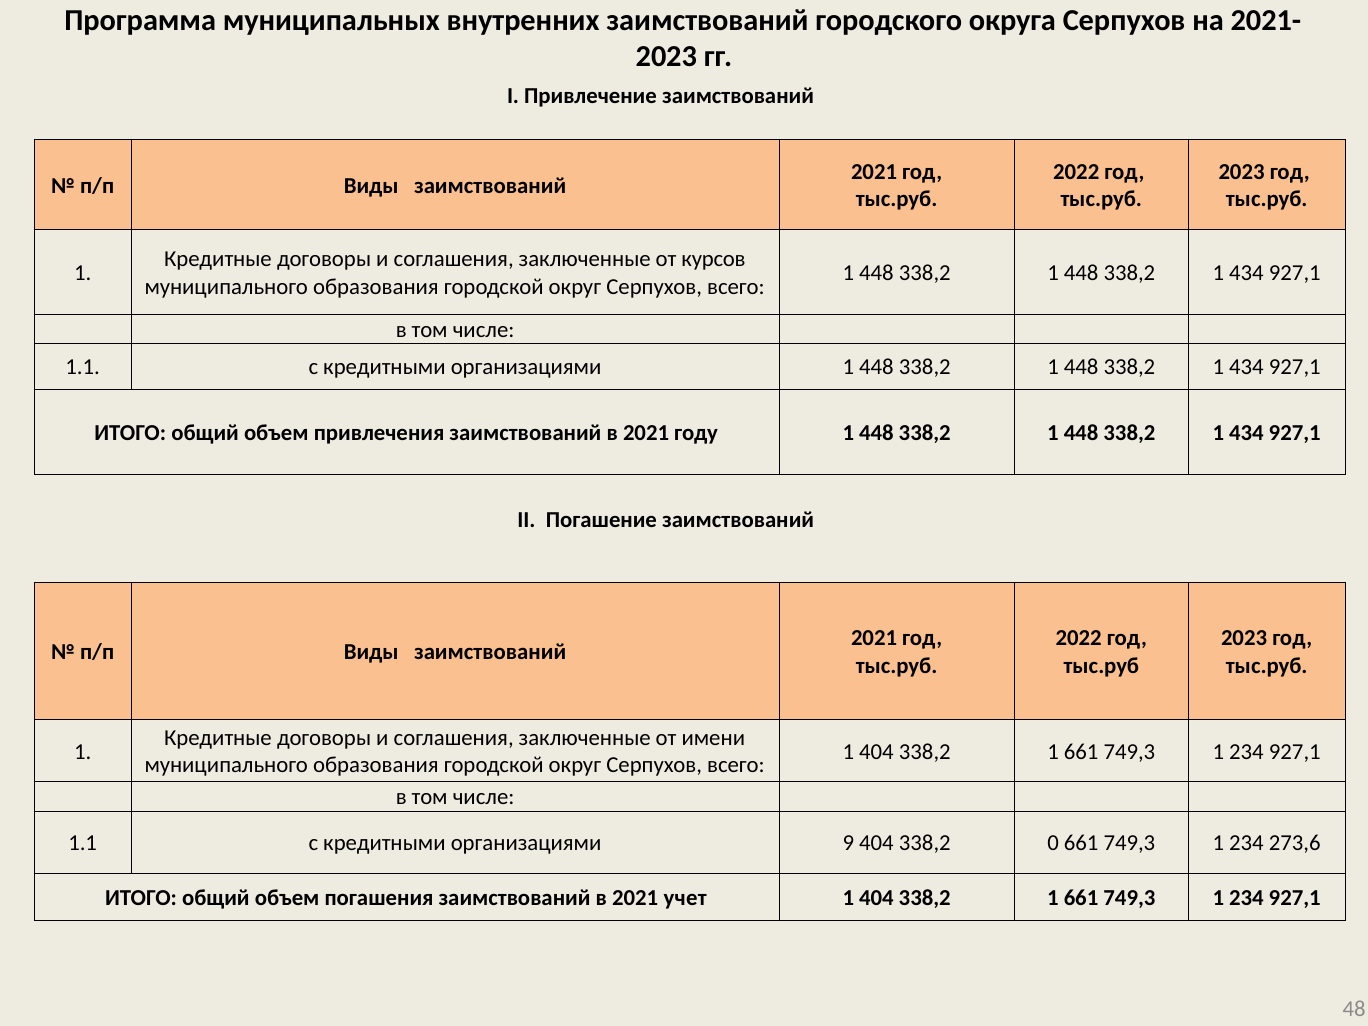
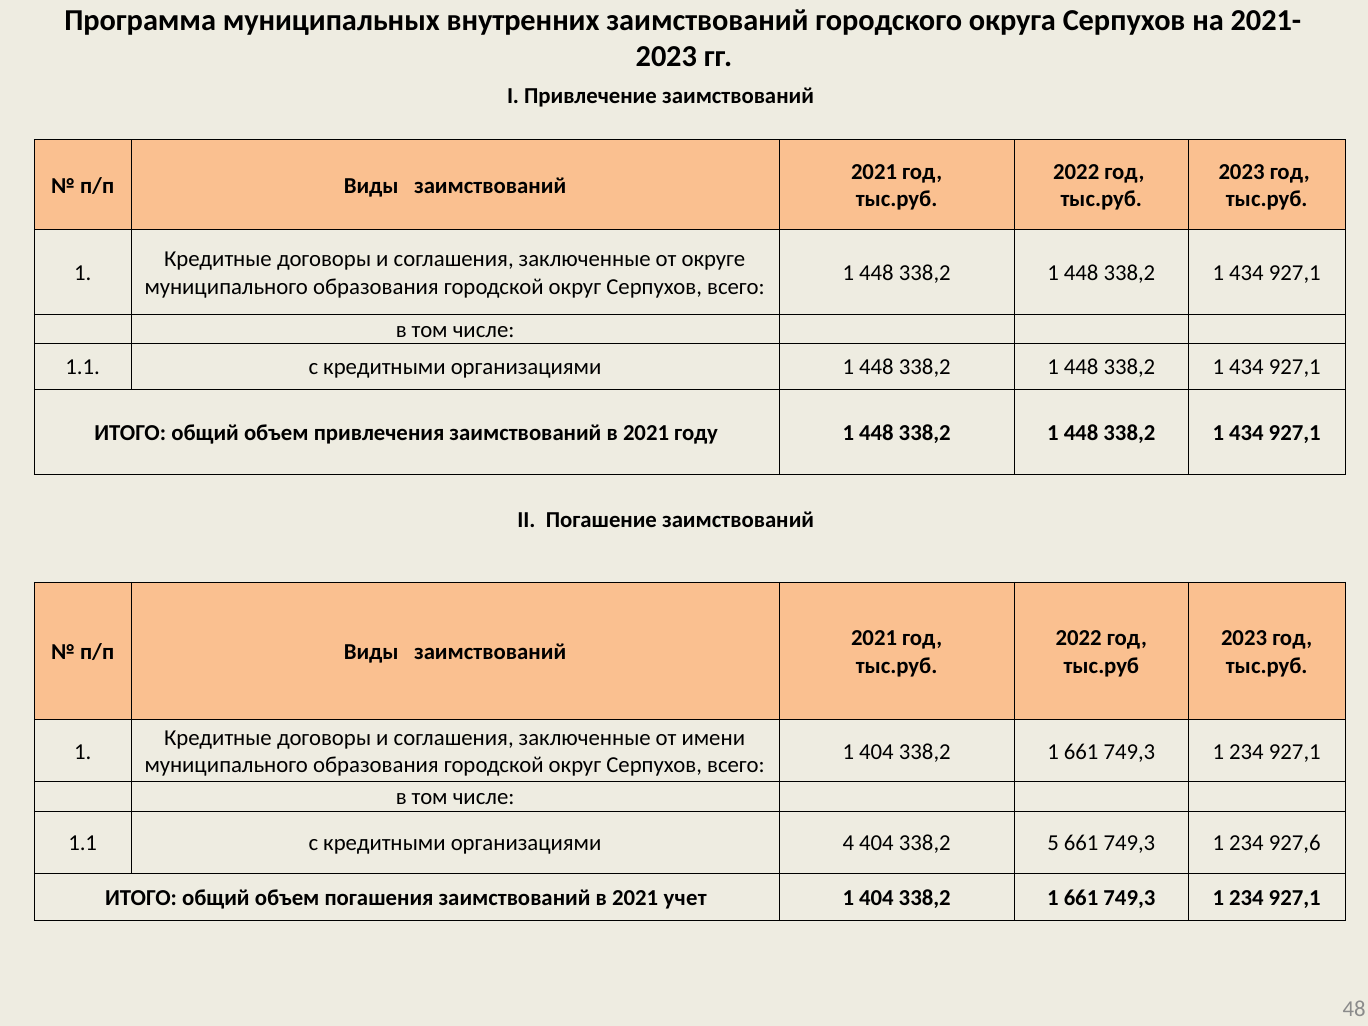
курсов: курсов -> округе
9: 9 -> 4
0: 0 -> 5
273,6: 273,6 -> 927,6
